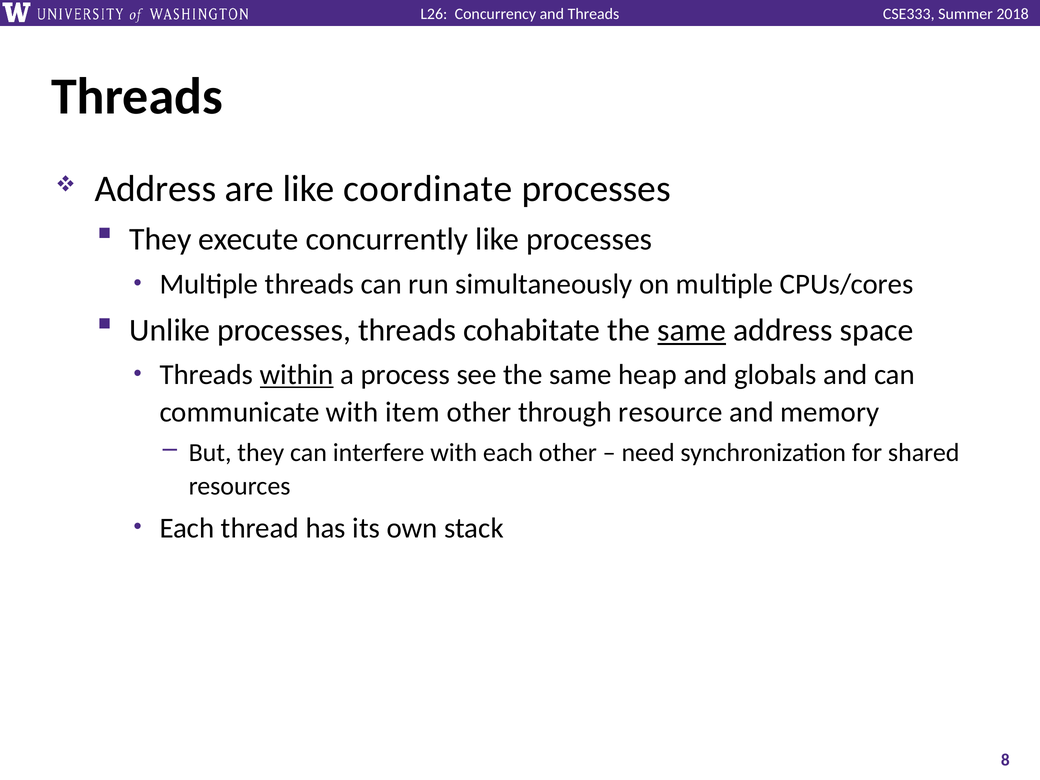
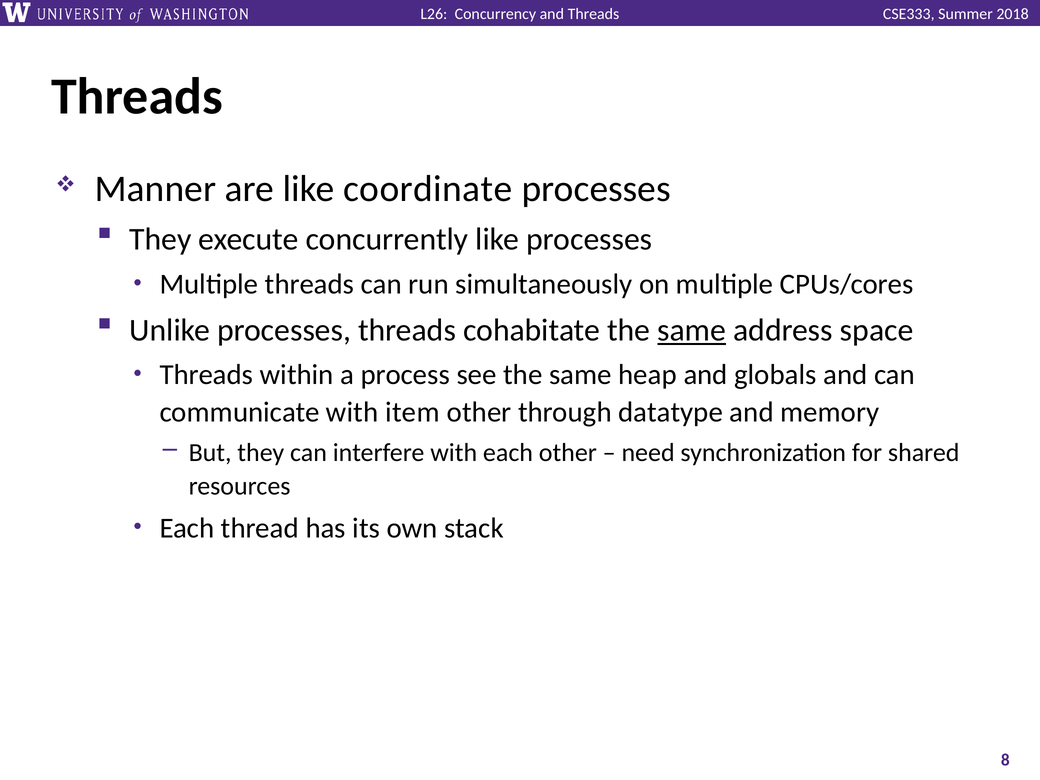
Address at (155, 189): Address -> Manner
within underline: present -> none
resource: resource -> datatype
